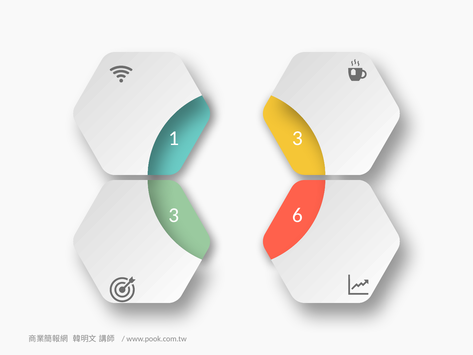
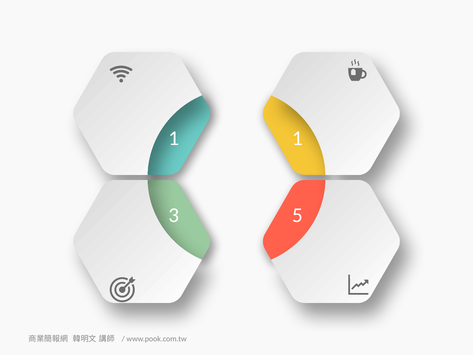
1 3: 3 -> 1
6: 6 -> 5
